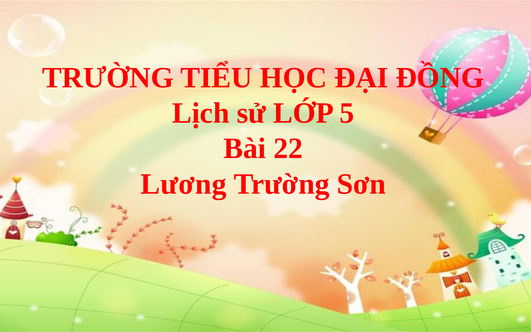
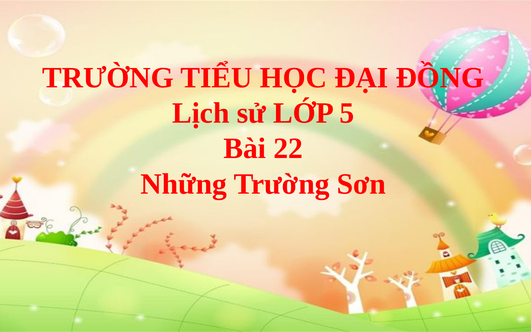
Lương: Lương -> Những
